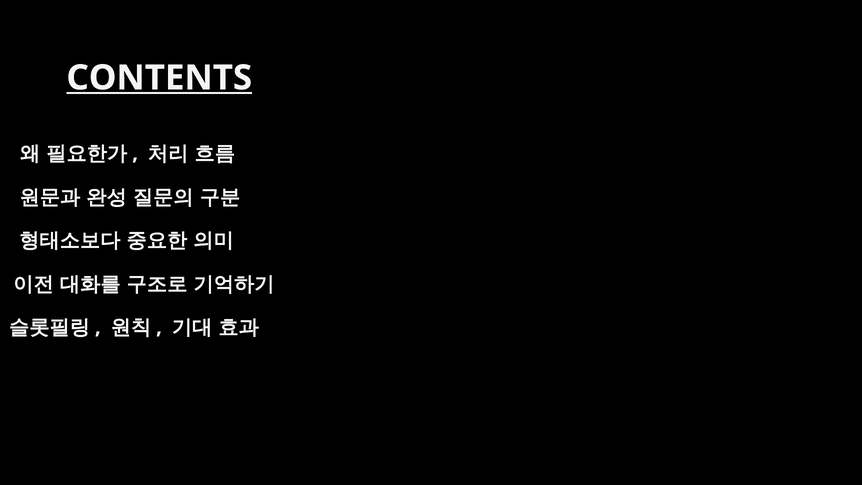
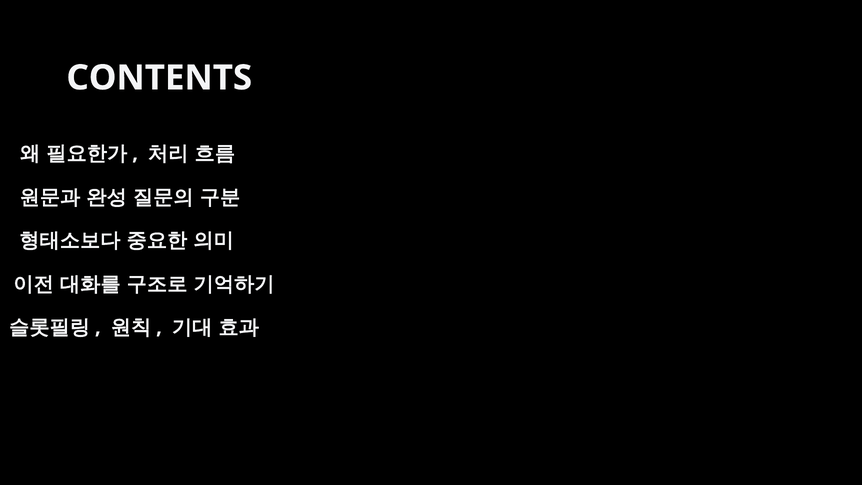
CONTENTS underline: present -> none
